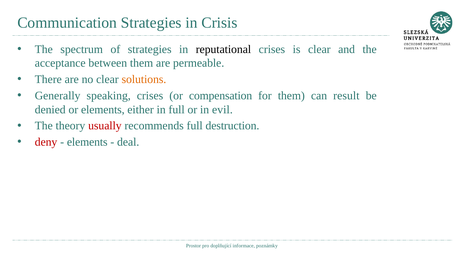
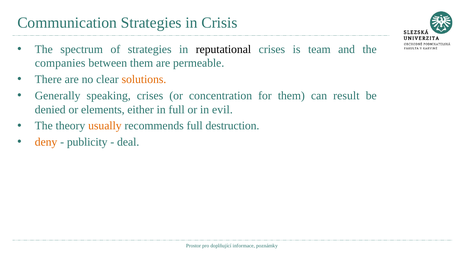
is clear: clear -> team
acceptance: acceptance -> companies
compensation: compensation -> concentration
usually colour: red -> orange
deny colour: red -> orange
elements at (87, 142): elements -> publicity
